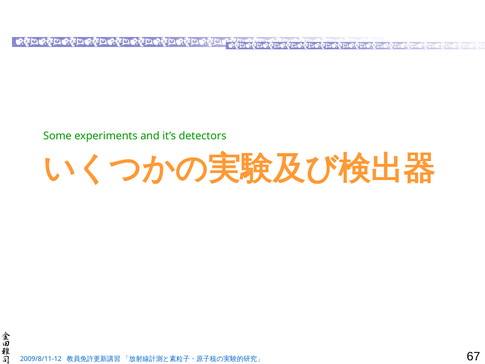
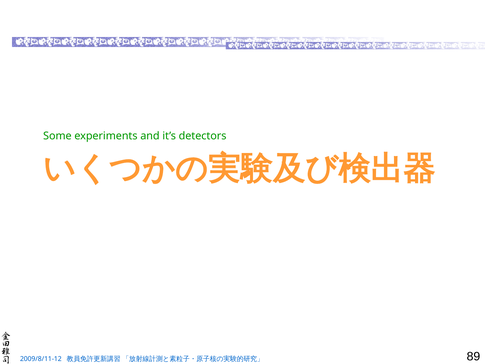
67: 67 -> 89
